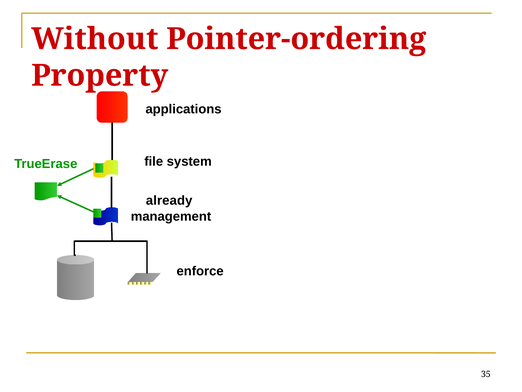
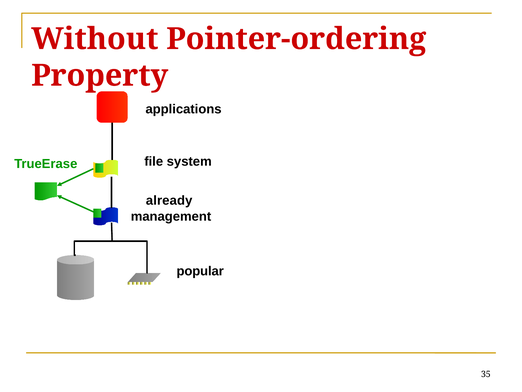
enforce: enforce -> popular
